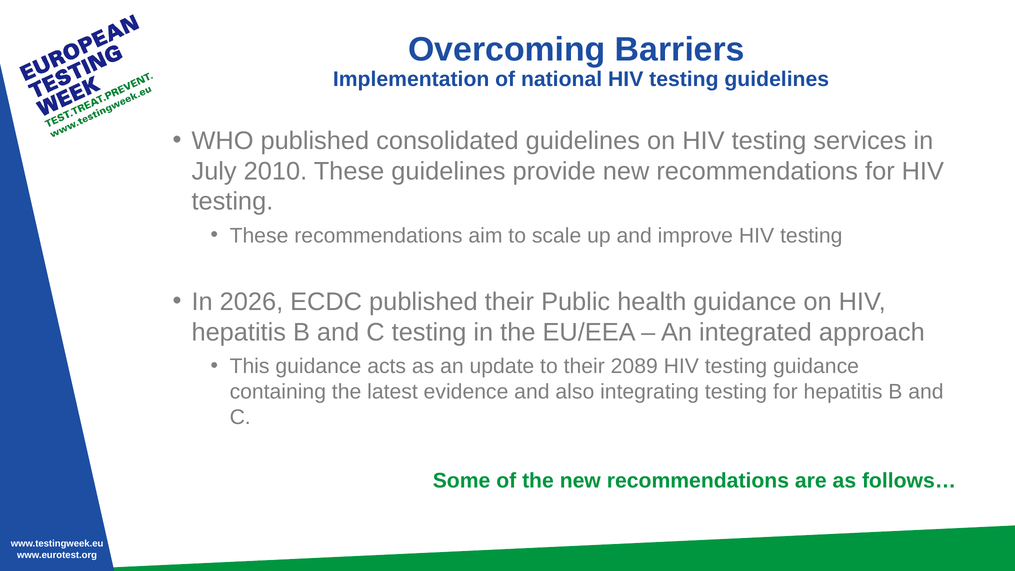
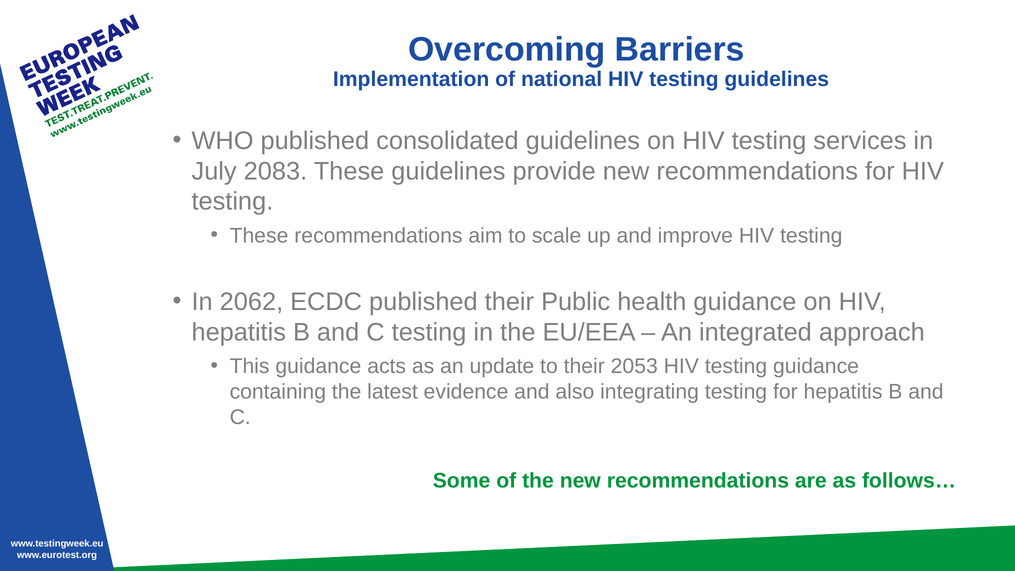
2010: 2010 -> 2083
2026: 2026 -> 2062
2089: 2089 -> 2053
